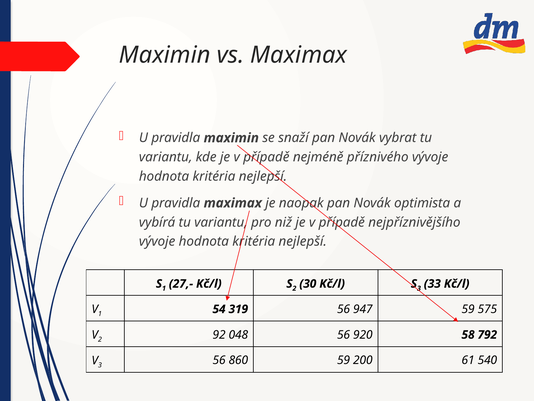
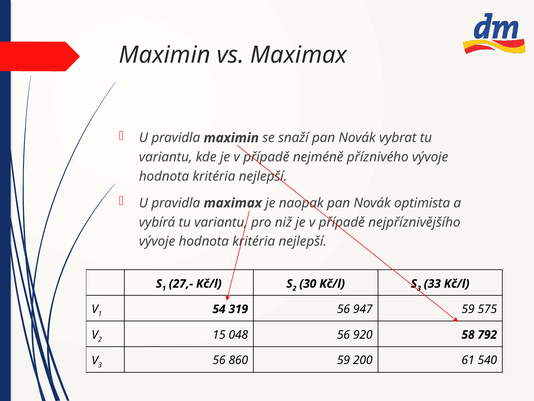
92: 92 -> 15
